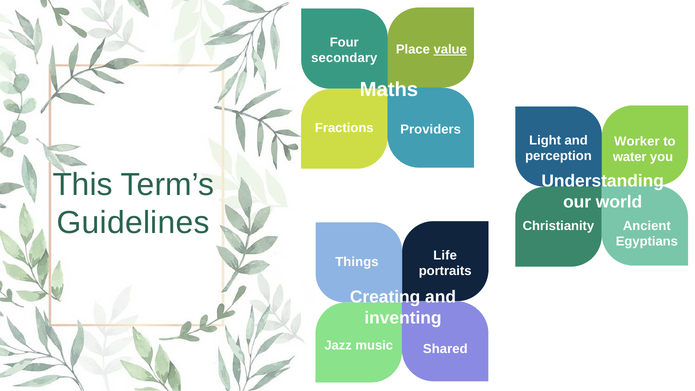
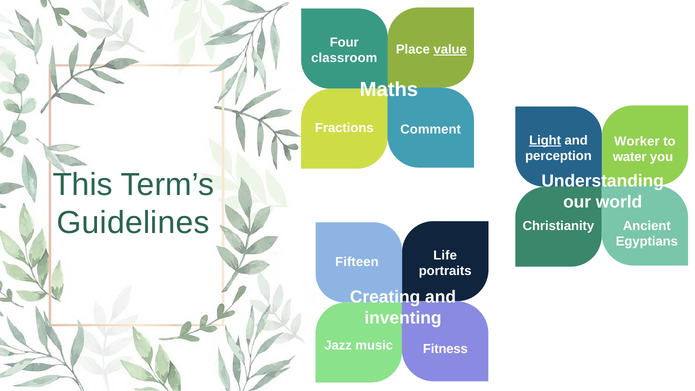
secondary: secondary -> classroom
Providers: Providers -> Comment
Light underline: none -> present
Things: Things -> Fifteen
Shared: Shared -> Fitness
